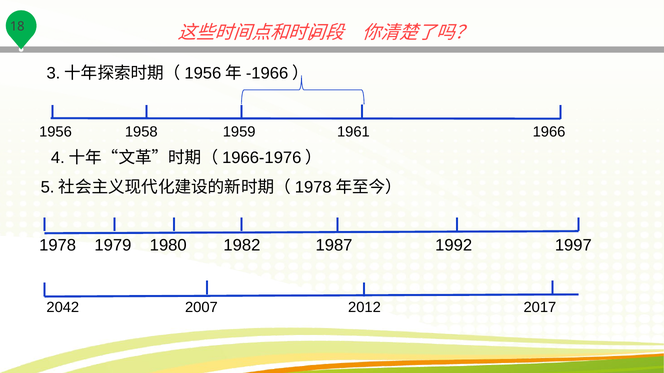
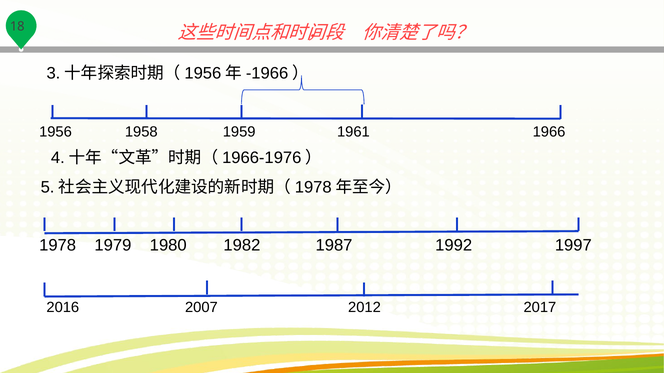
2042: 2042 -> 2016
